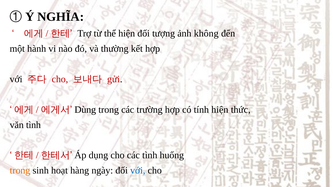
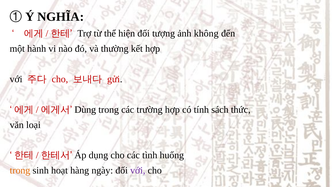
tính hiện: hiện -> sách
văn tình: tình -> loại
với at (138, 171) colour: blue -> purple
